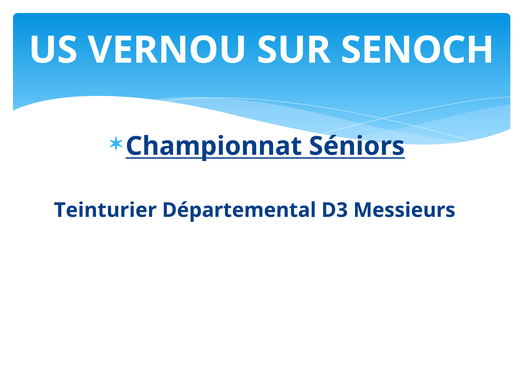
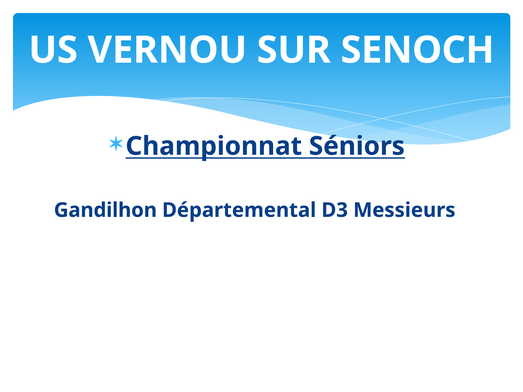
Teinturier: Teinturier -> Gandilhon
